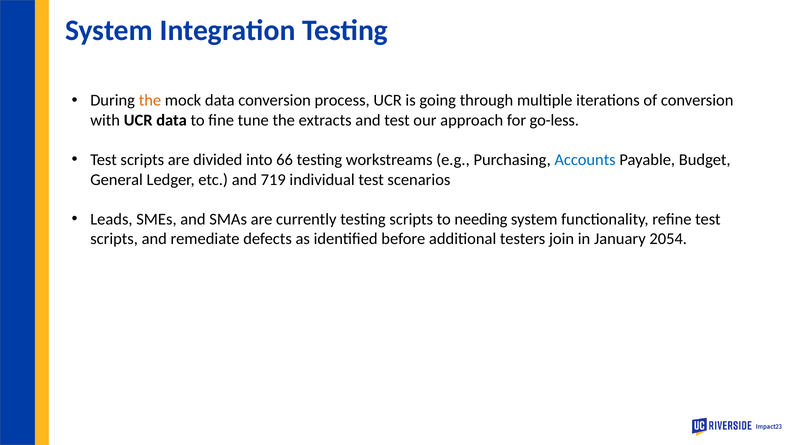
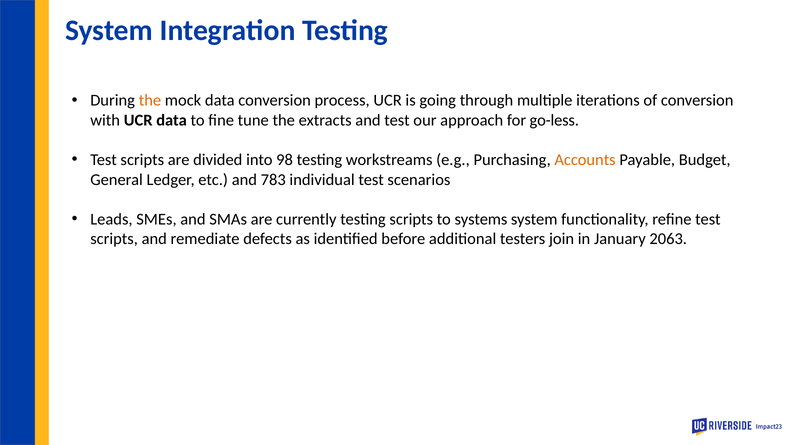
66: 66 -> 98
Accounts colour: blue -> orange
719: 719 -> 783
needing: needing -> systems
2054: 2054 -> 2063
